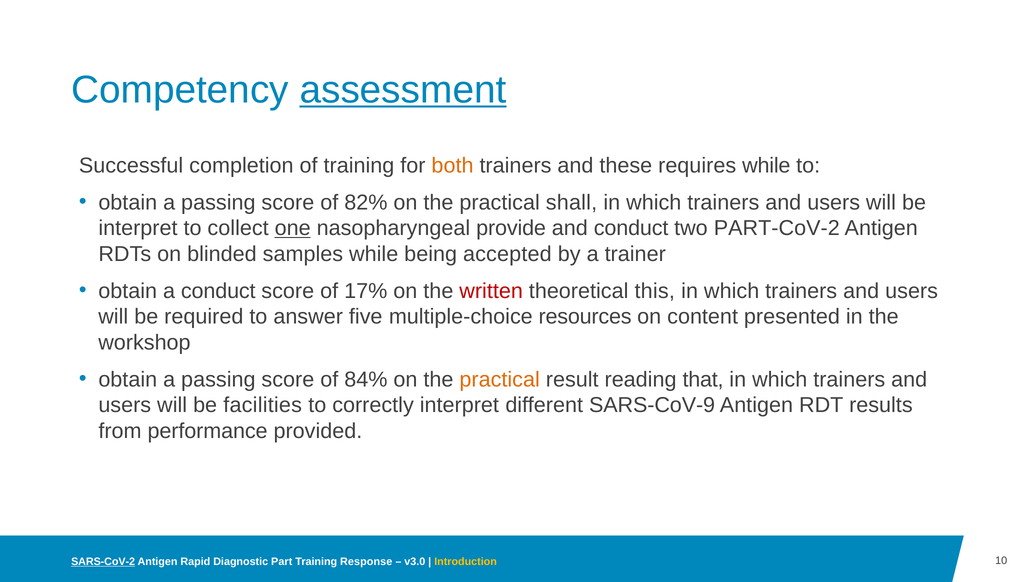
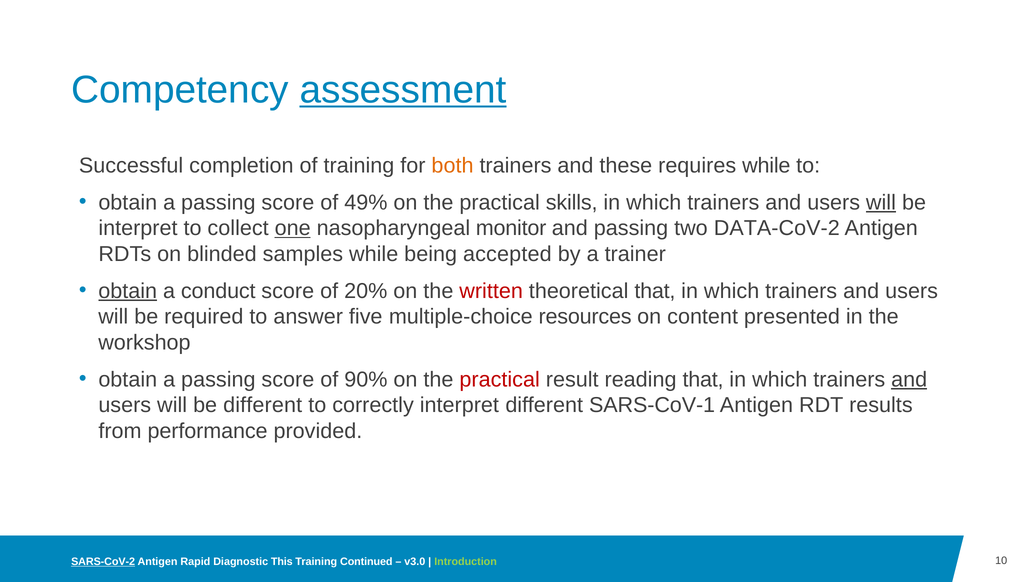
82%: 82% -> 49%
shall: shall -> skills
will at (881, 202) underline: none -> present
provide: provide -> monitor
and conduct: conduct -> passing
PART-CoV-2: PART-CoV-2 -> DATA-CoV-2
obtain at (128, 291) underline: none -> present
17%: 17% -> 20%
theoretical this: this -> that
84%: 84% -> 90%
practical at (500, 380) colour: orange -> red
and at (909, 380) underline: none -> present
be facilities: facilities -> different
SARS-CoV-9: SARS-CoV-9 -> SARS-CoV-1
Part: Part -> This
Response: Response -> Continued
Introduction colour: yellow -> light green
